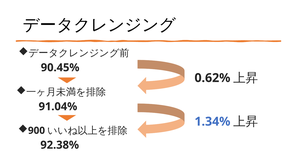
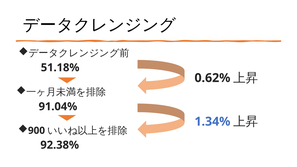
90.45%: 90.45% -> 51.18%
